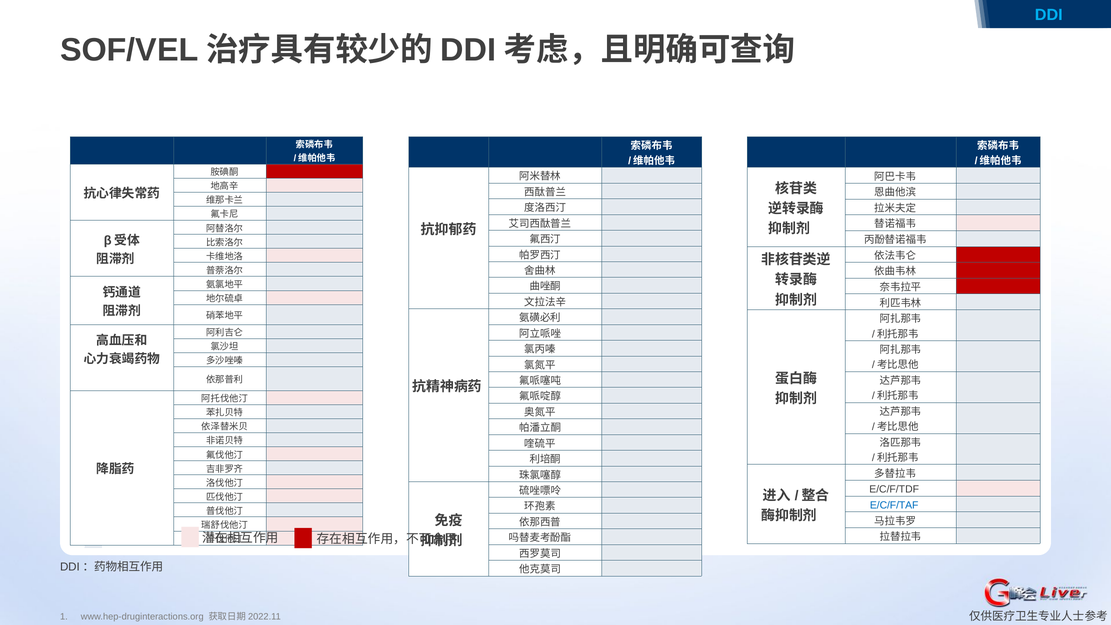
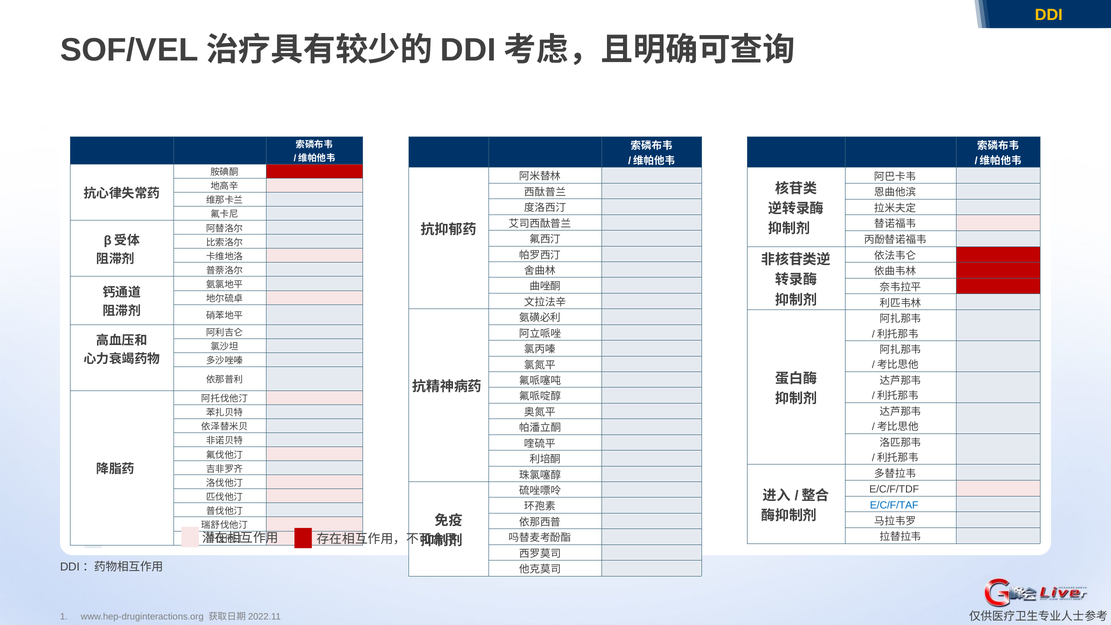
DDI at (1049, 15) colour: light blue -> yellow
